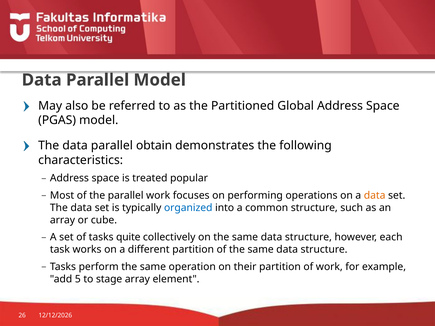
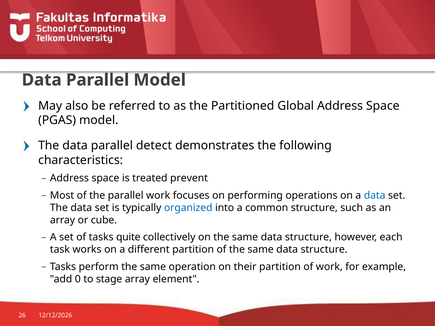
obtain: obtain -> detect
popular: popular -> prevent
data at (375, 196) colour: orange -> blue
5: 5 -> 0
